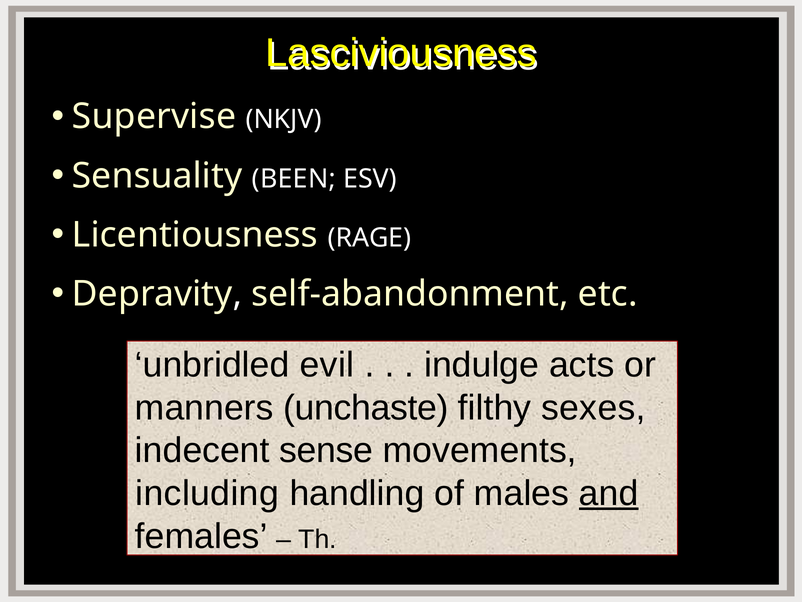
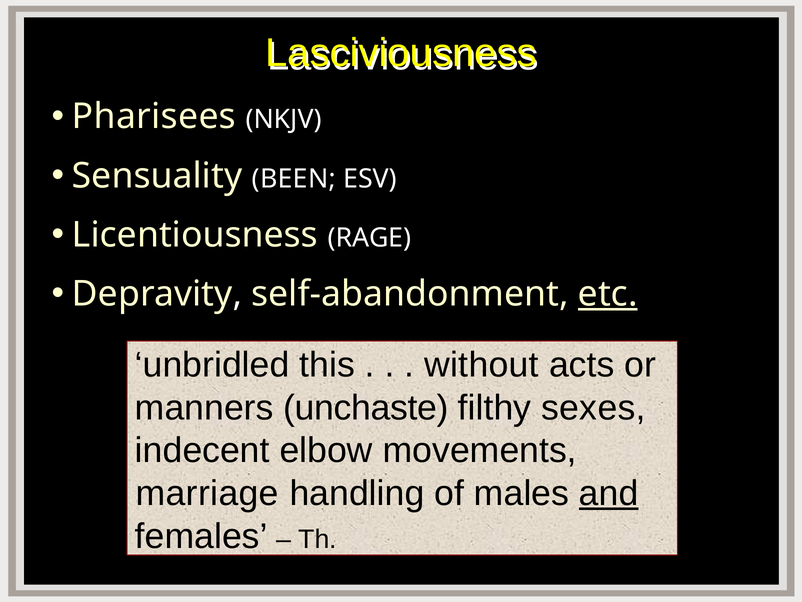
Supervise: Supervise -> Pharisees
etc underline: none -> present
evil: evil -> this
indulge: indulge -> without
sense: sense -> elbow
including: including -> marriage
